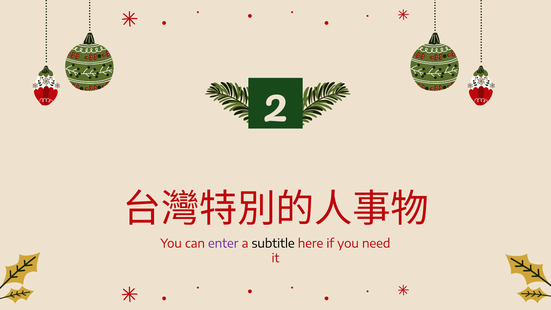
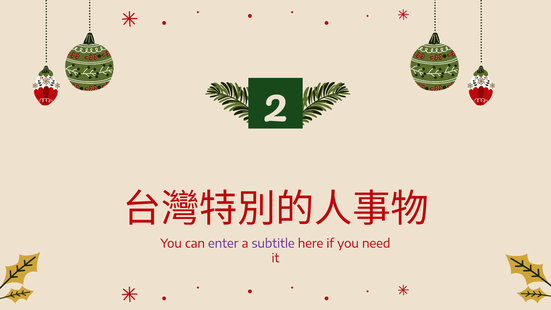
subtitle colour: black -> purple
